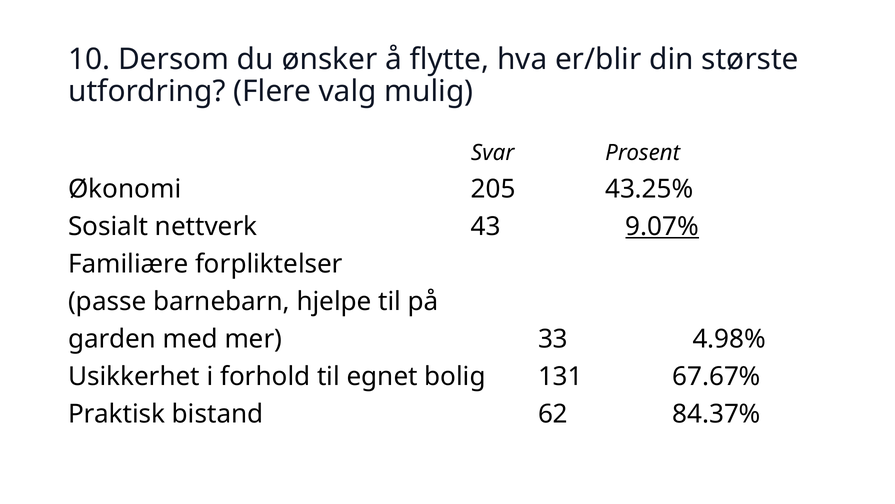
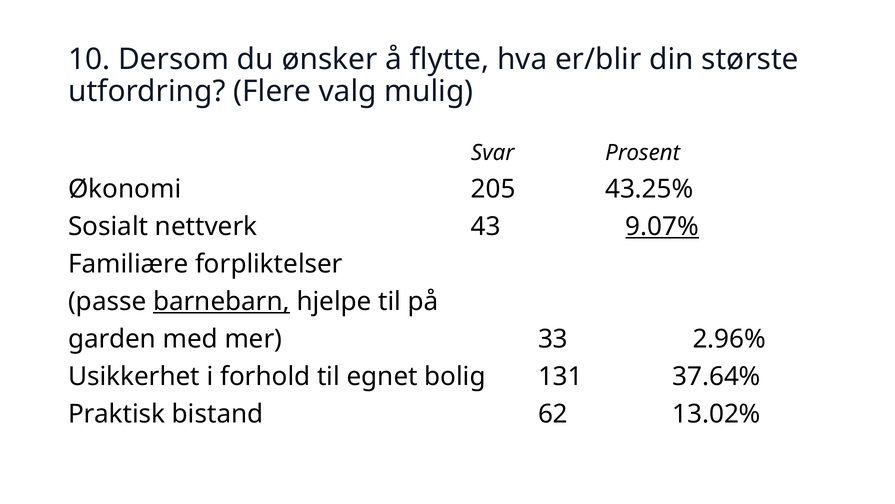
barnebarn underline: none -> present
4.98%: 4.98% -> 2.96%
67.67%: 67.67% -> 37.64%
84.37%: 84.37% -> 13.02%
